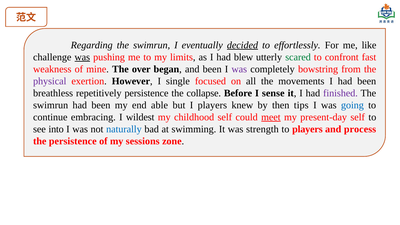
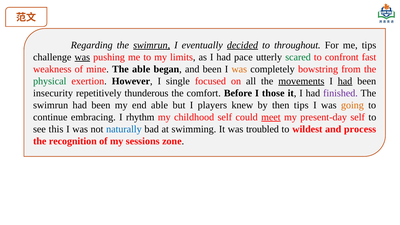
swimrun at (152, 45) underline: none -> present
effortlessly: effortlessly -> throughout
me like: like -> tips
blew: blew -> pace
The over: over -> able
was at (239, 69) colour: purple -> orange
physical colour: purple -> green
movements underline: none -> present
had at (345, 81) underline: none -> present
breathless: breathless -> insecurity
repetitively persistence: persistence -> thunderous
collapse: collapse -> comfort
sense: sense -> those
going colour: blue -> orange
wildest: wildest -> rhythm
into: into -> this
strength: strength -> troubled
to players: players -> wildest
the persistence: persistence -> recognition
